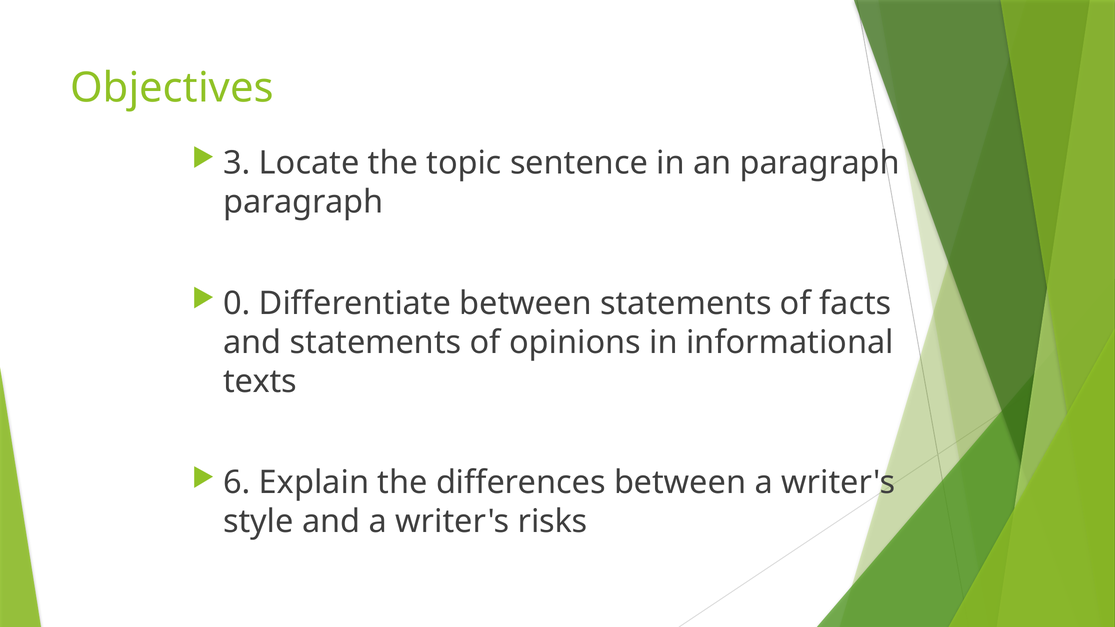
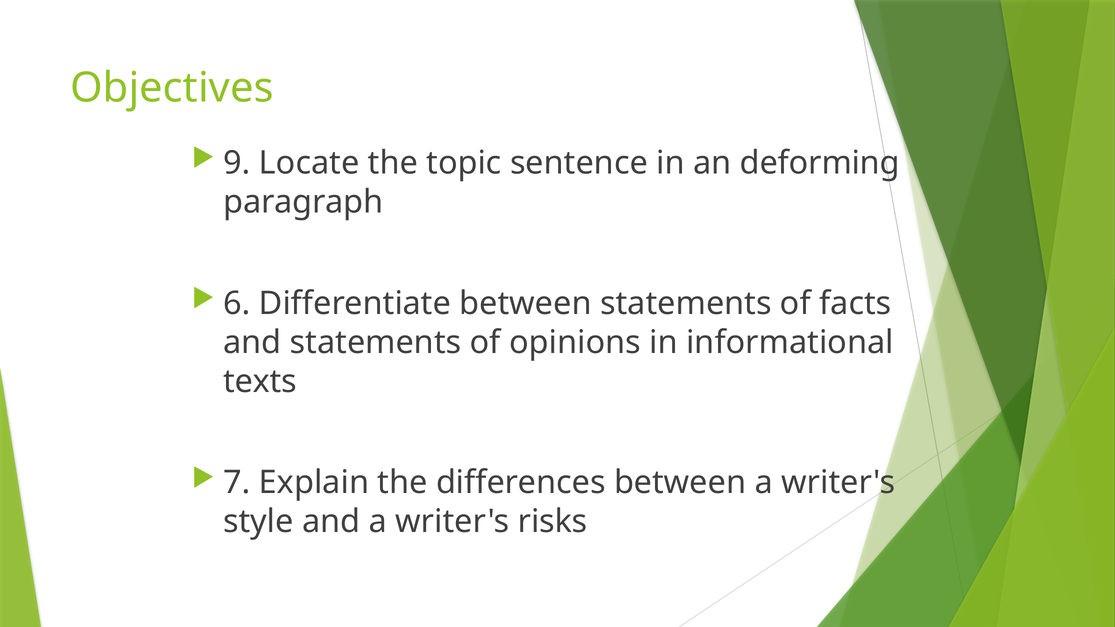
3: 3 -> 9
an paragraph: paragraph -> deforming
0: 0 -> 6
6: 6 -> 7
